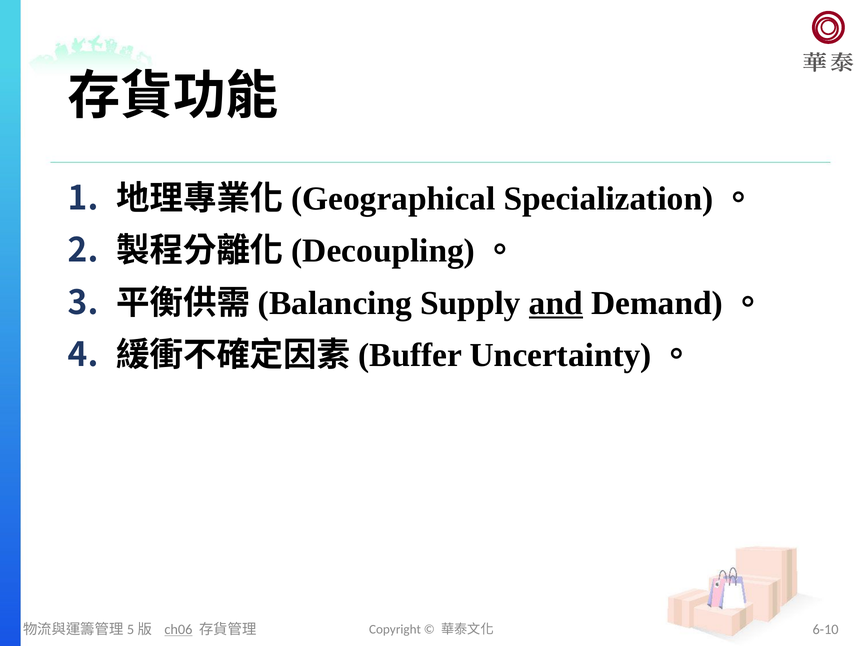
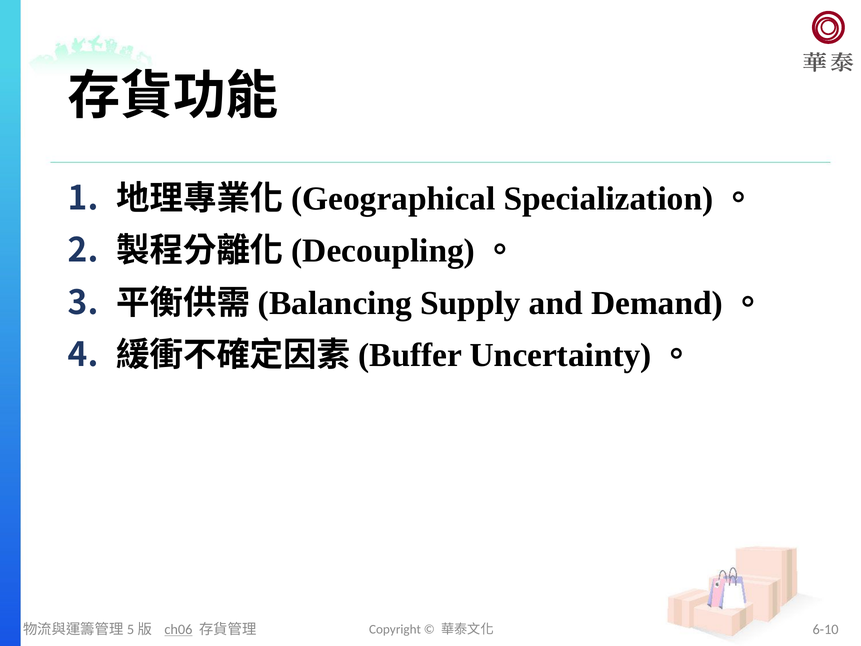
and underline: present -> none
